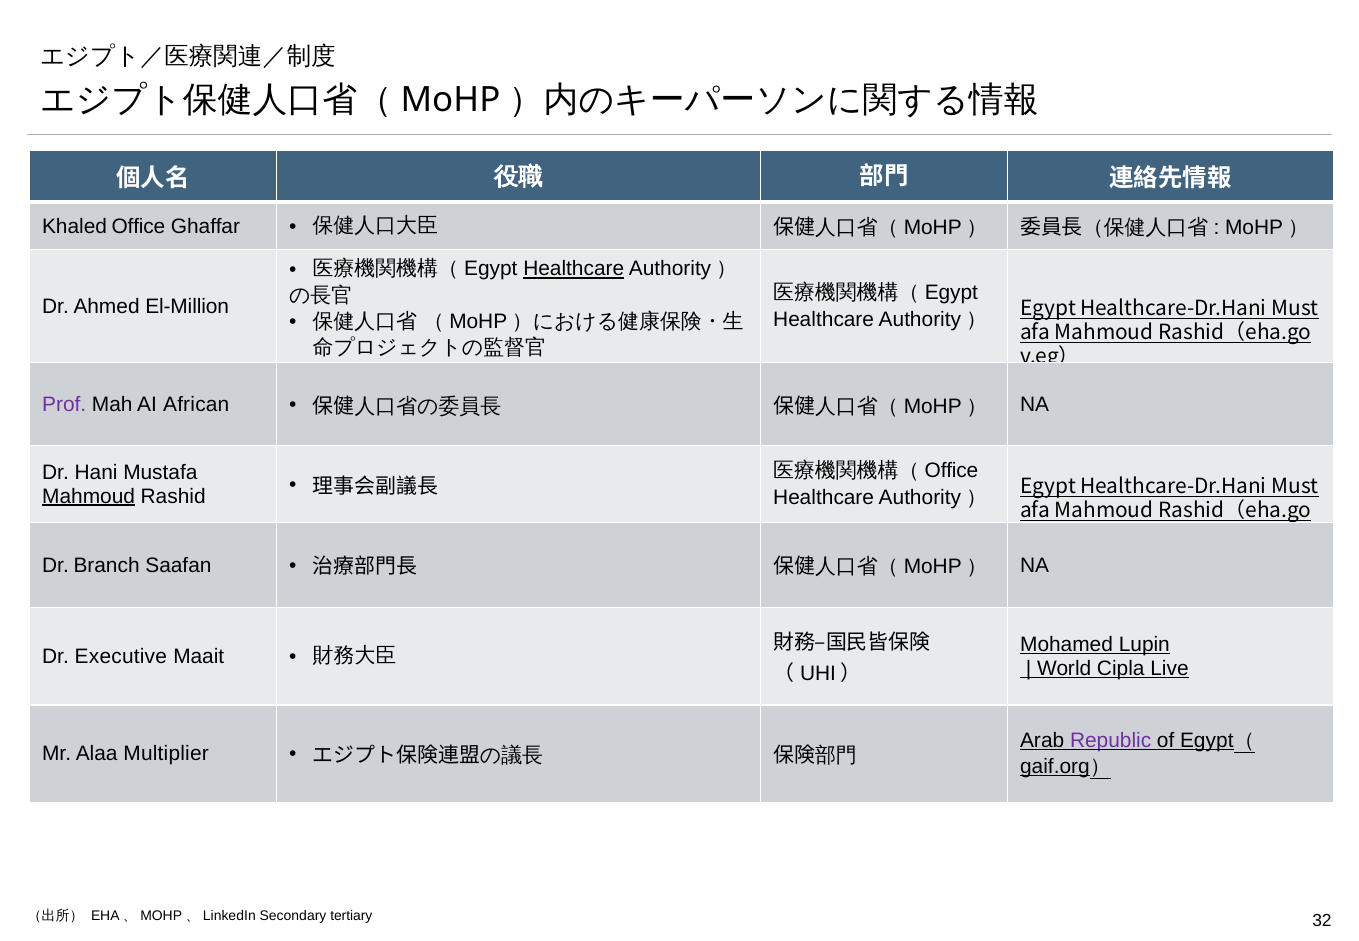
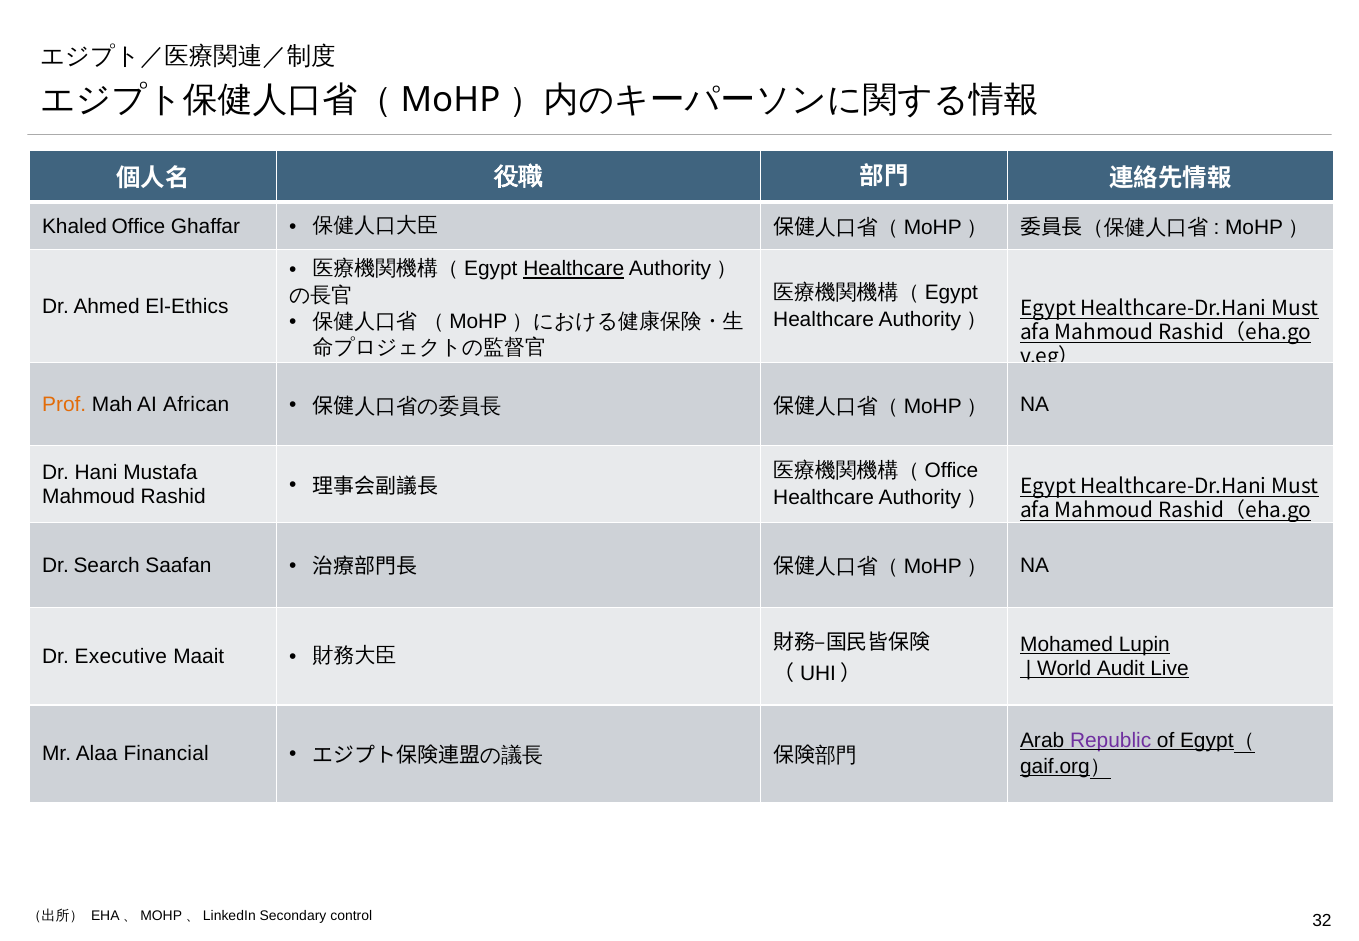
El-Million: El-Million -> El-Ethics
Prof colour: purple -> orange
Mahmoud at (89, 496) underline: present -> none
Branch: Branch -> Search
Cipla: Cipla -> Audit
Multiplier: Multiplier -> Financial
tertiary: tertiary -> control
